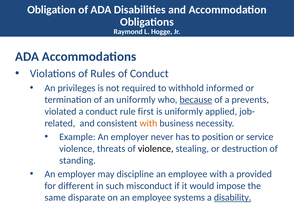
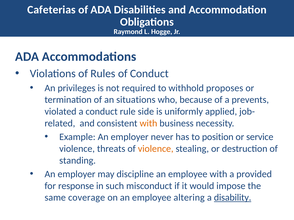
Obligation: Obligation -> Cafeterias
informed: informed -> proposes
an uniformly: uniformly -> situations
because underline: present -> none
first: first -> side
violence at (156, 149) colour: black -> orange
different: different -> response
disparate: disparate -> coverage
systems: systems -> altering
